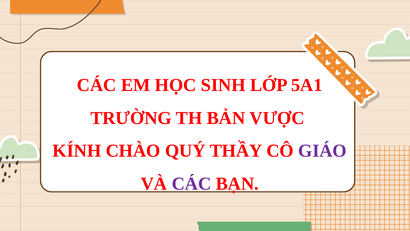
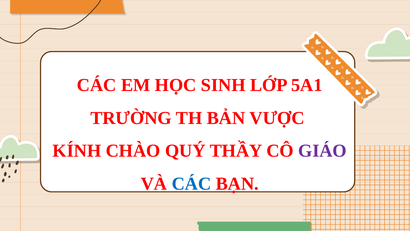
CÁC at (191, 183) colour: purple -> blue
